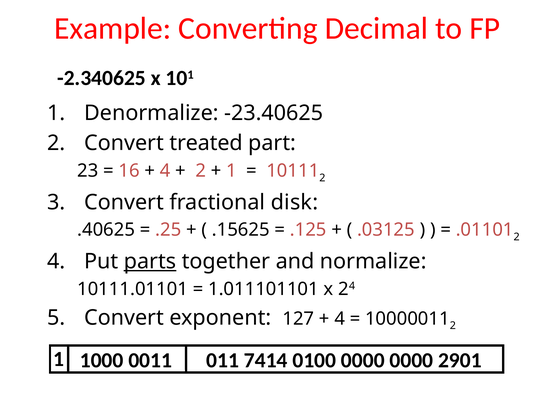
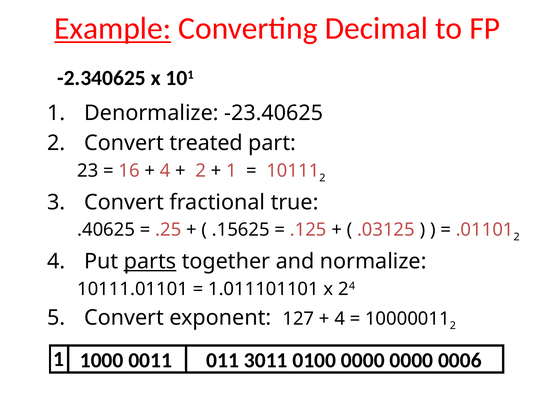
Example underline: none -> present
disk: disk -> true
7414: 7414 -> 3011
2901: 2901 -> 0006
